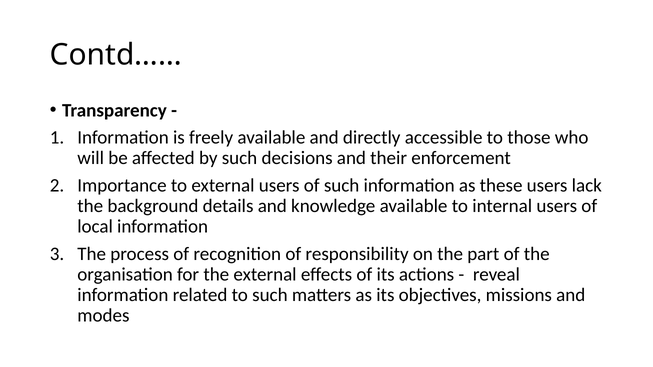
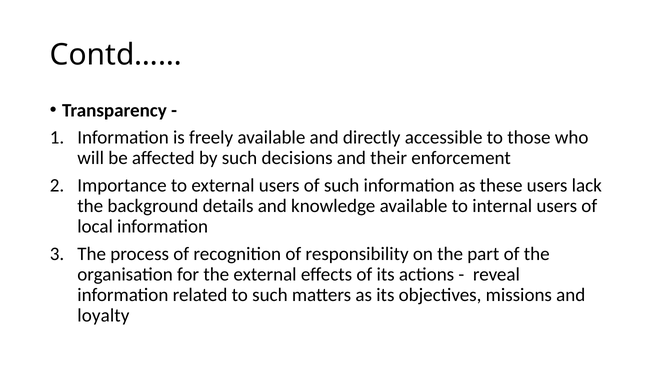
modes: modes -> loyalty
